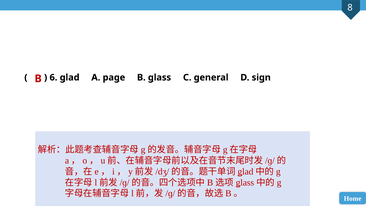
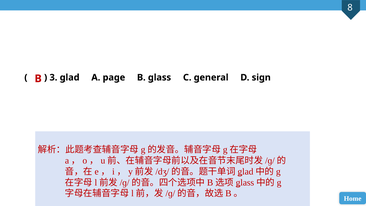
6: 6 -> 3
